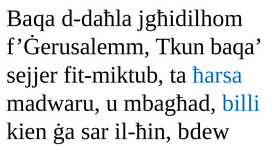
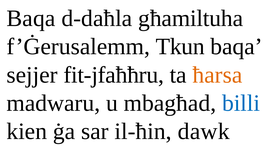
jgħidilhom: jgħidilhom -> għamiltuha
fit-miktub: fit-miktub -> fit-jfaħħru
ħarsa colour: blue -> orange
bdew: bdew -> dawk
